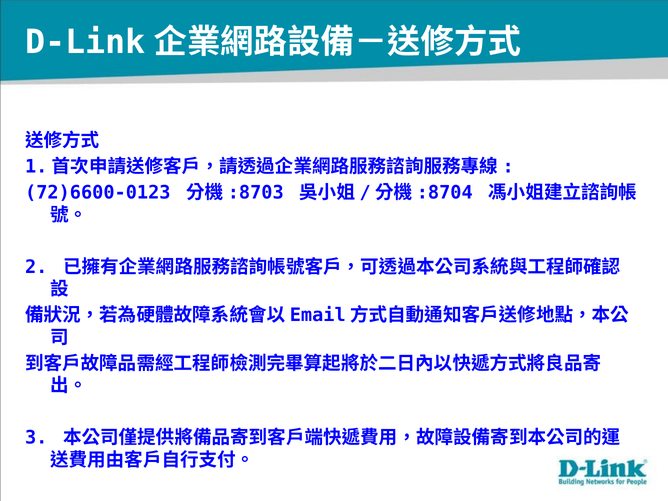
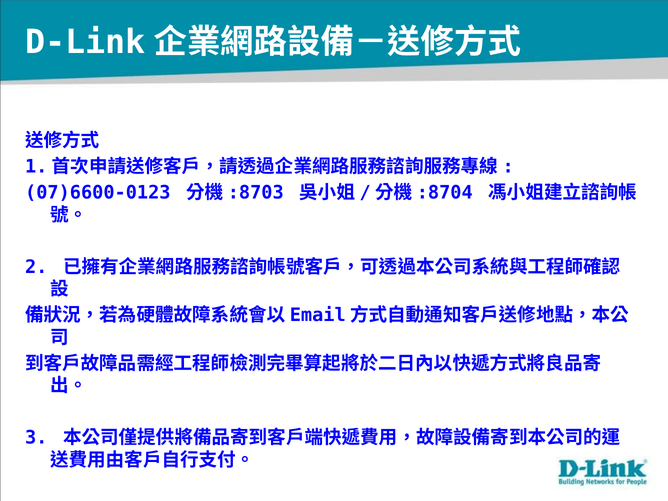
72)6600-0123: 72)6600-0123 -> 07)6600-0123
